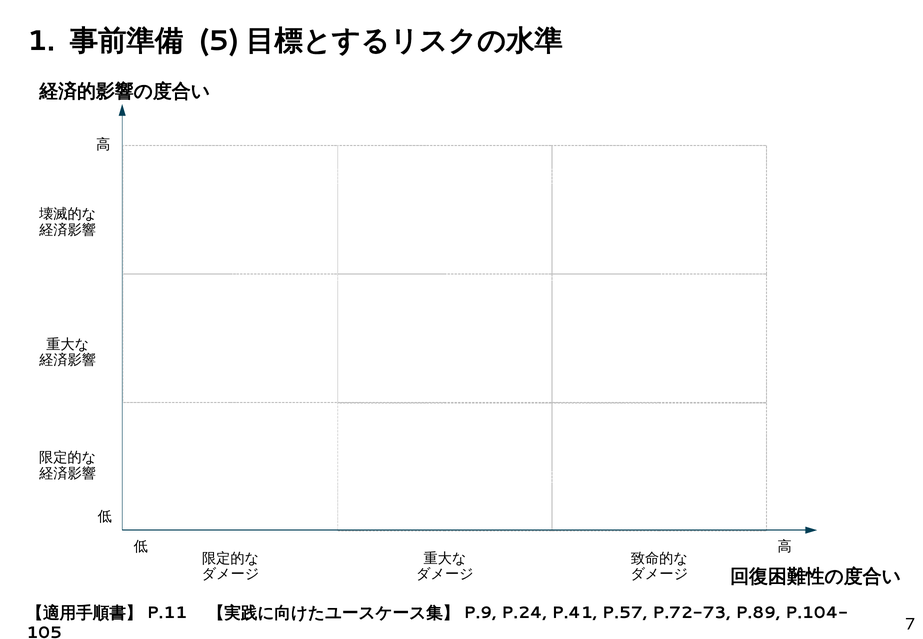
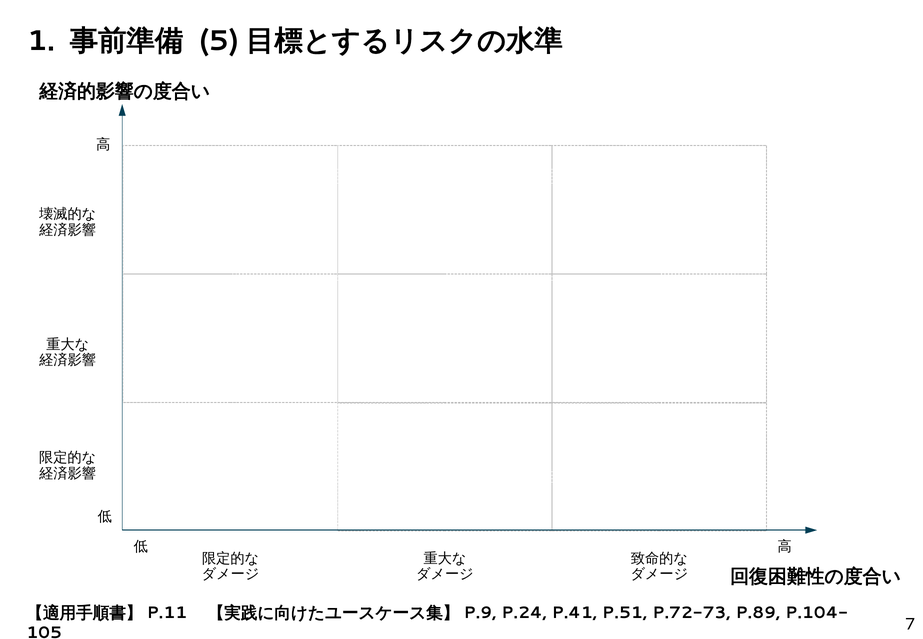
P.57: P.57 -> P.51
